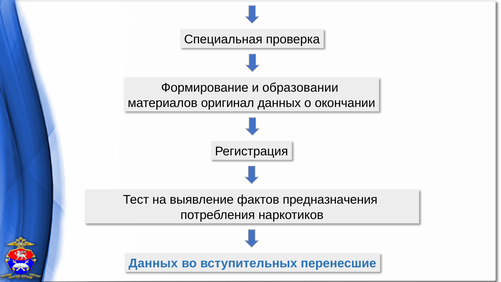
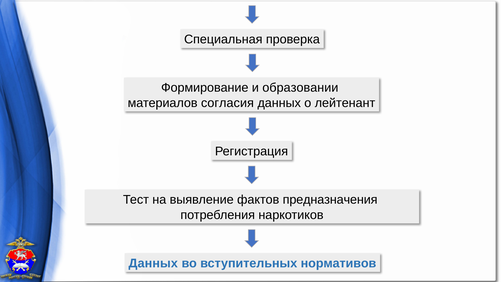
оригинал: оригинал -> согласия
окончании: окончании -> лейтенант
перенесшие: перенесшие -> нормативов
